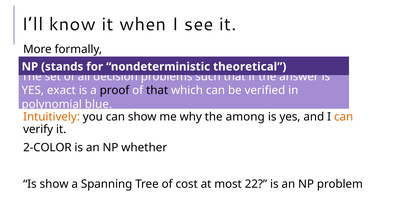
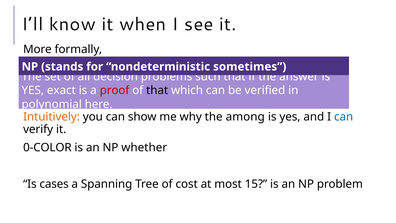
theoretical: theoretical -> sometimes
proof colour: black -> red
blue: blue -> here
can at (344, 117) colour: orange -> blue
2-COLOR: 2-COLOR -> 0-COLOR
Is show: show -> cases
22: 22 -> 15
